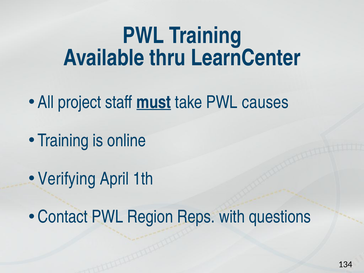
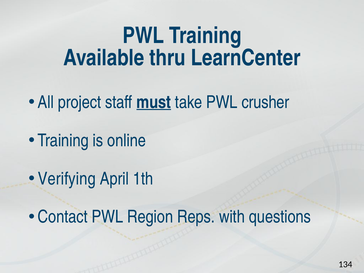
causes: causes -> crusher
